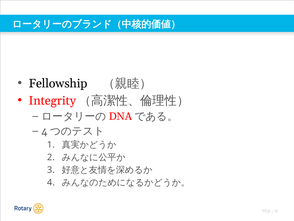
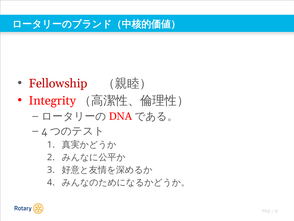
Fellowship colour: black -> red
